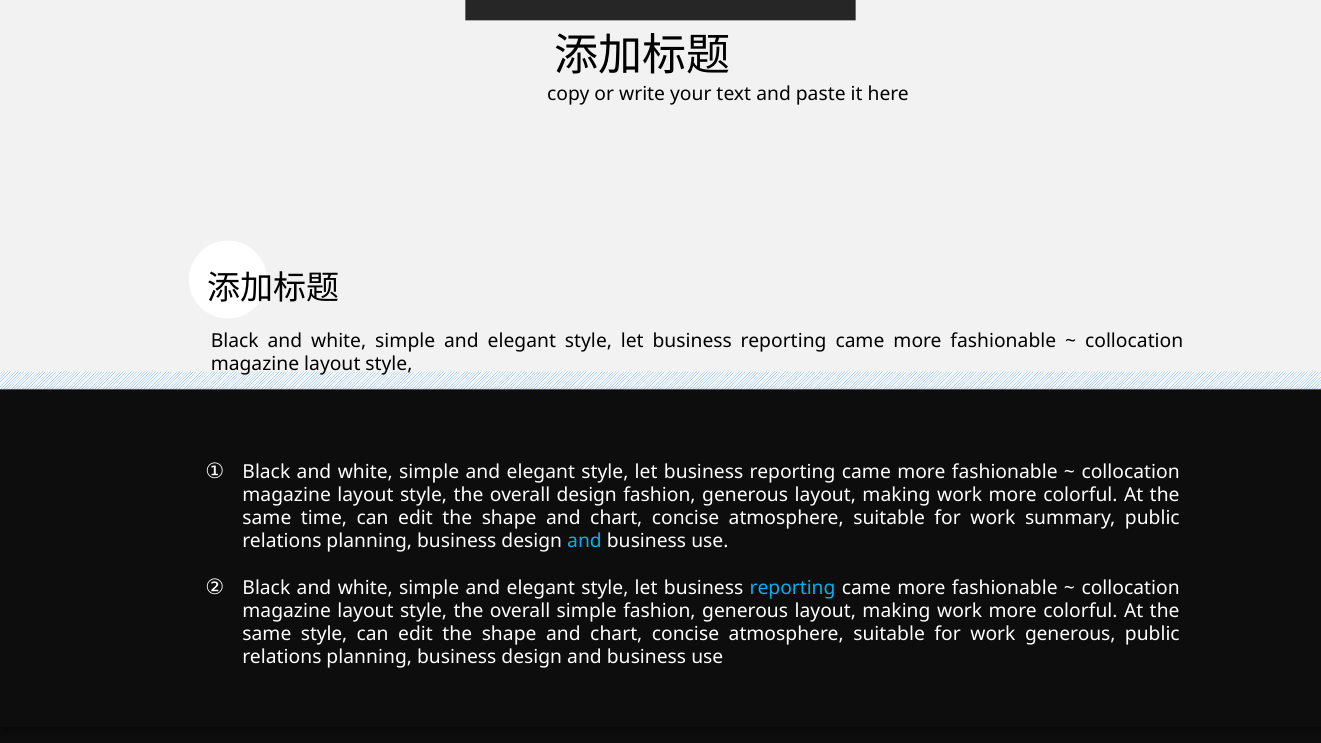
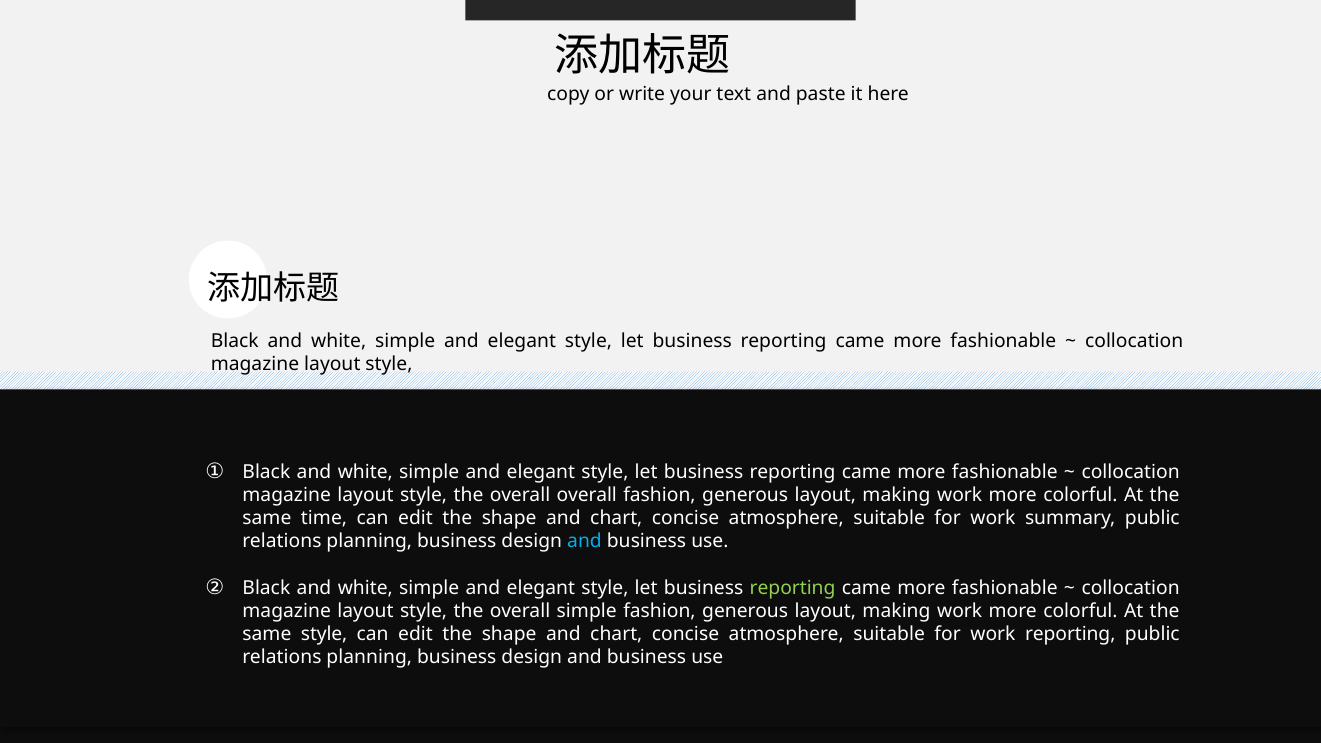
overall design: design -> overall
reporting at (793, 588) colour: light blue -> light green
work generous: generous -> reporting
